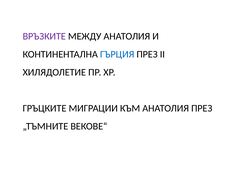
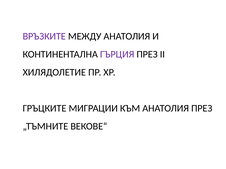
ГЪРЦИЯ colour: blue -> purple
